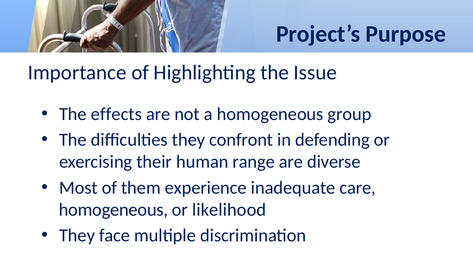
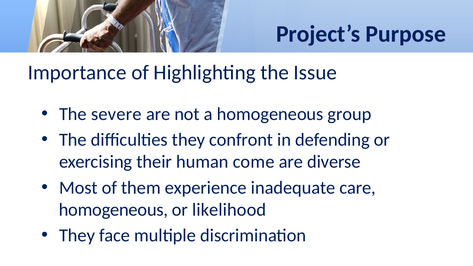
effects: effects -> severe
range: range -> come
